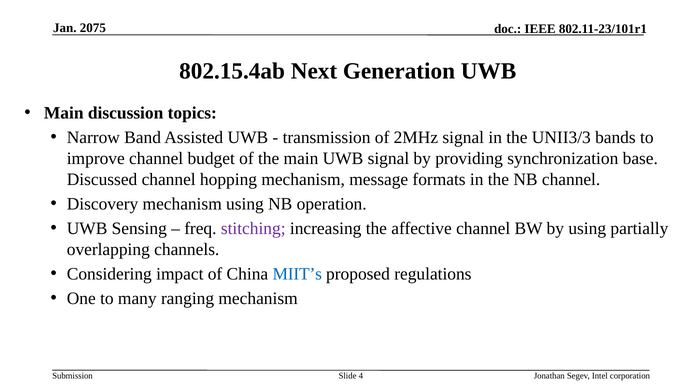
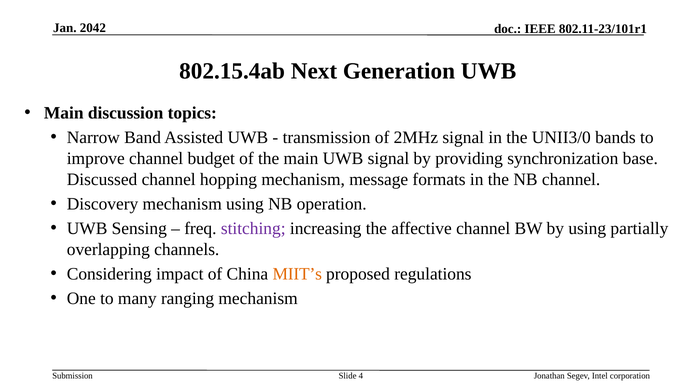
2075: 2075 -> 2042
UNII3/3: UNII3/3 -> UNII3/0
MIIT’s colour: blue -> orange
